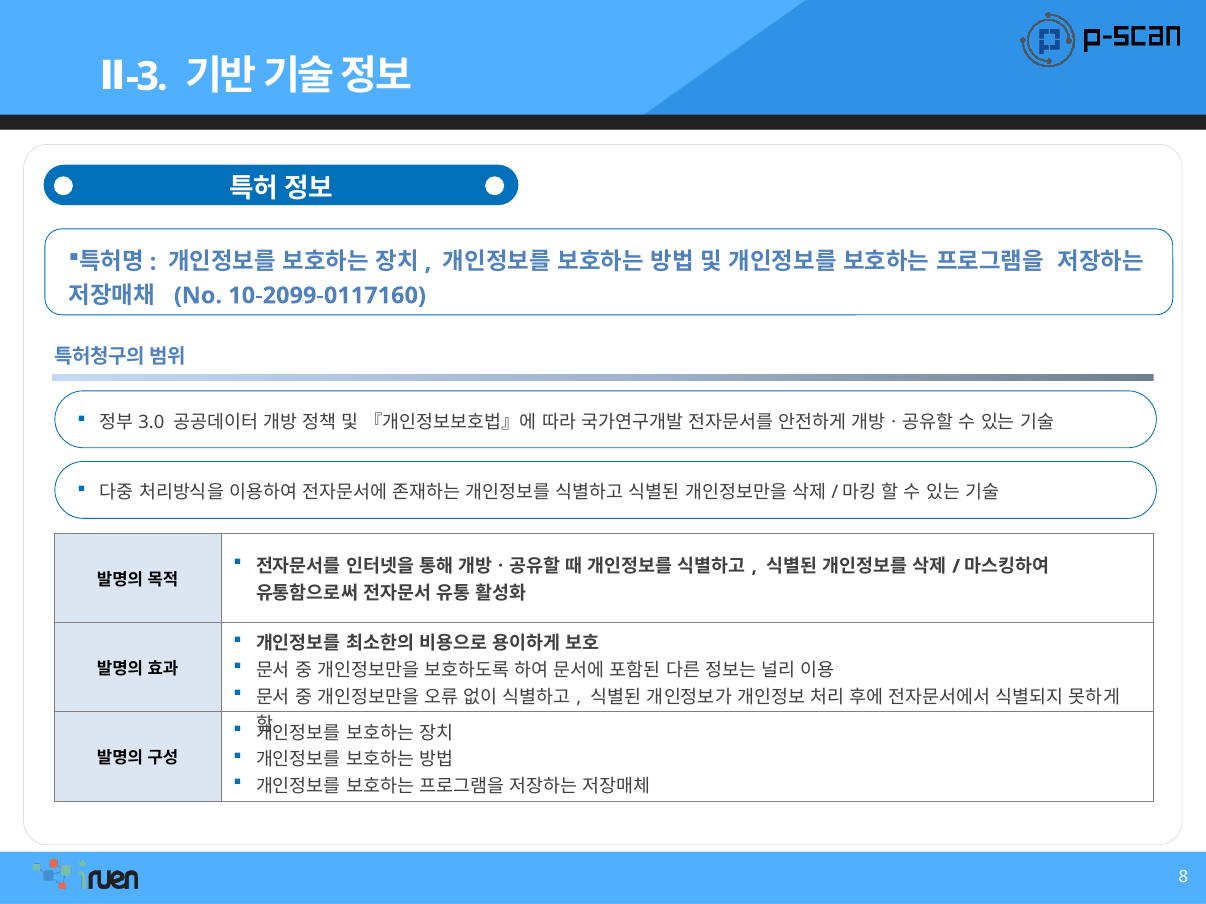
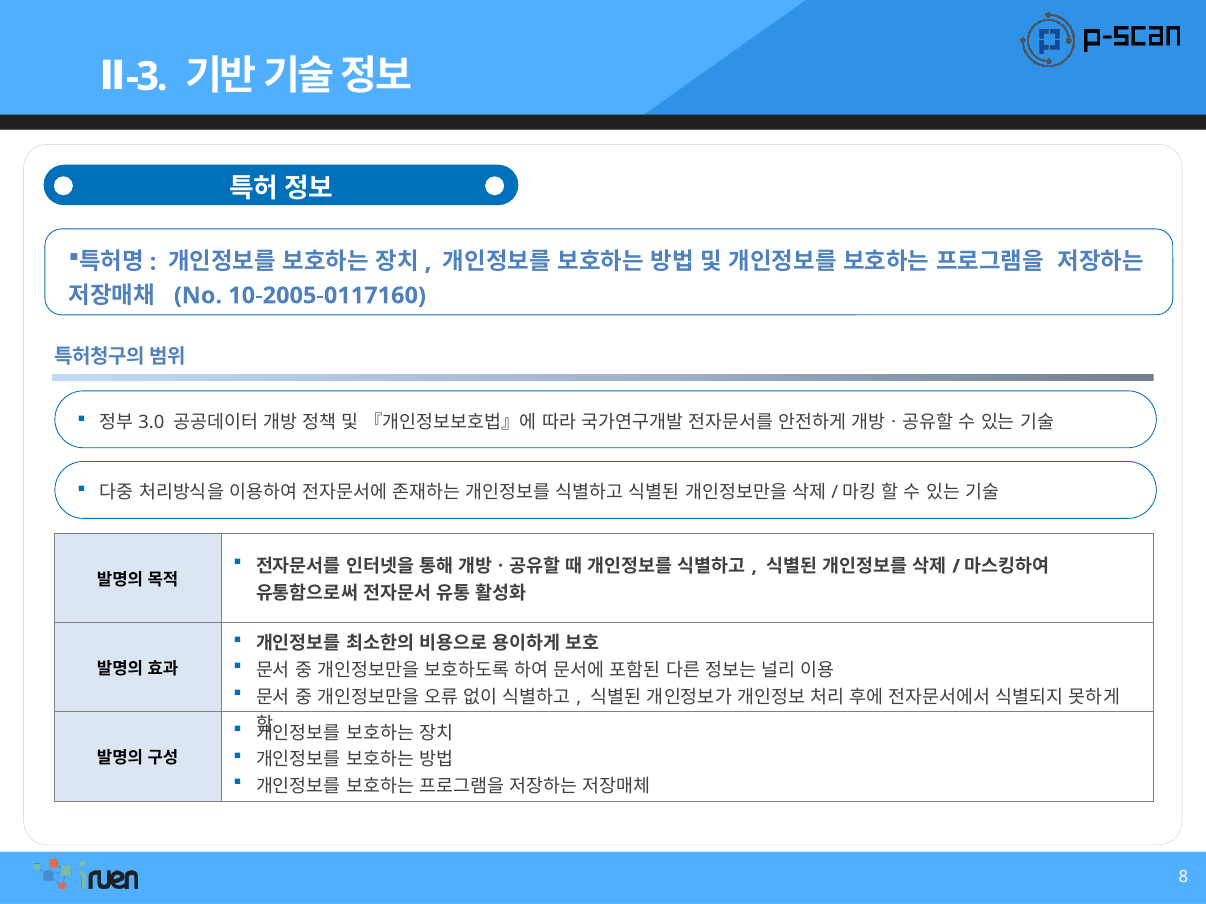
10-2099-0117160: 10-2099-0117160 -> 10-2005-0117160
